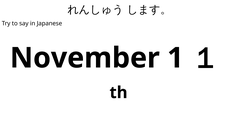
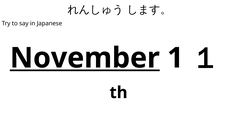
November underline: none -> present
